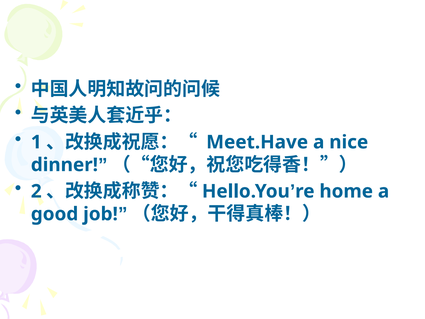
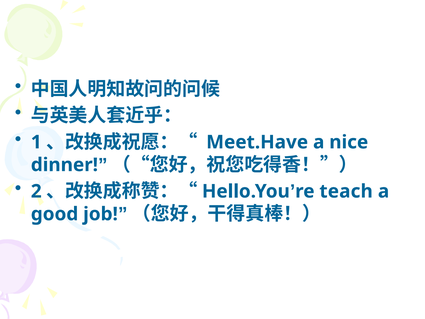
home: home -> teach
